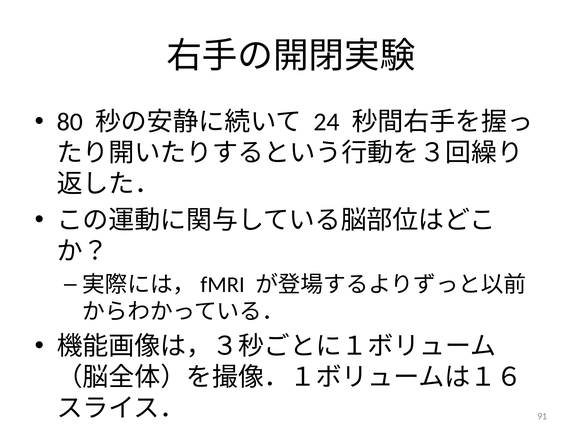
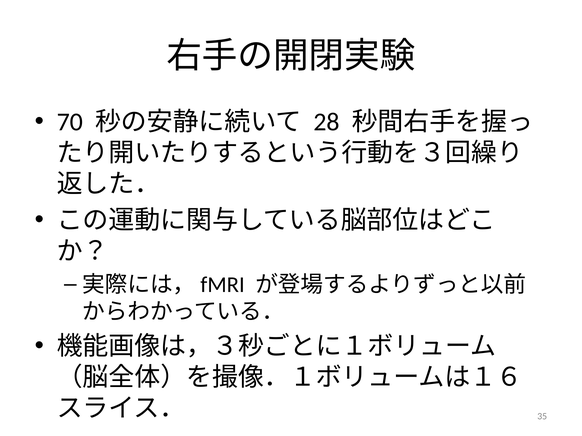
80: 80 -> 70
24: 24 -> 28
91: 91 -> 35
